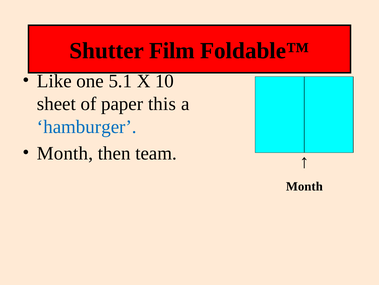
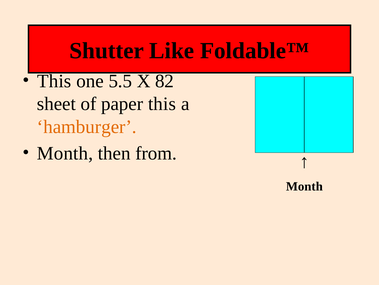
Film: Film -> Like
Like at (54, 81): Like -> This
5.1: 5.1 -> 5.5
10: 10 -> 82
hamburger colour: blue -> orange
team: team -> from
